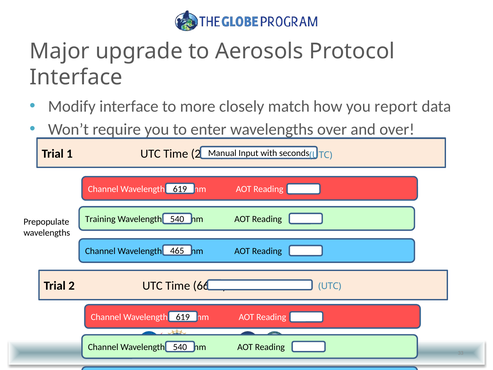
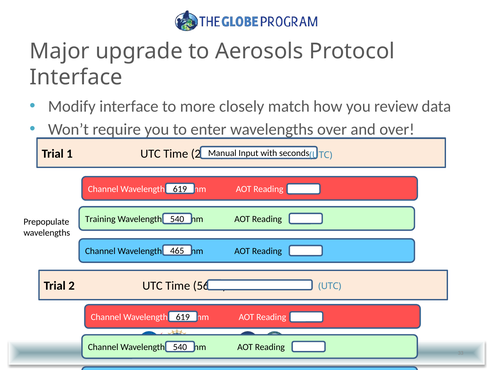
report: report -> review
66: 66 -> 56
